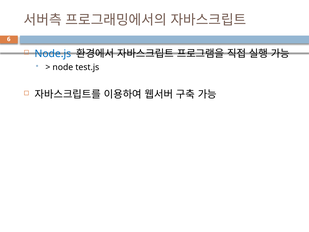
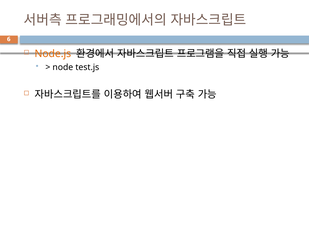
Node.js colour: blue -> orange
